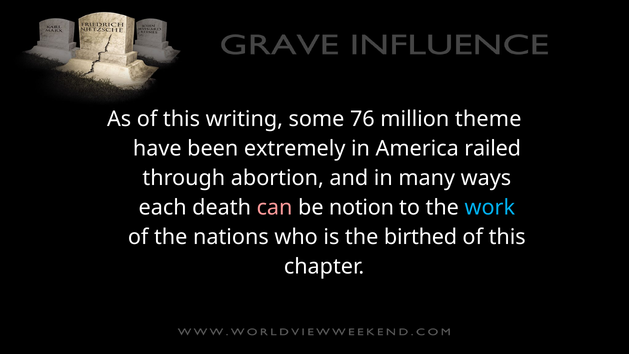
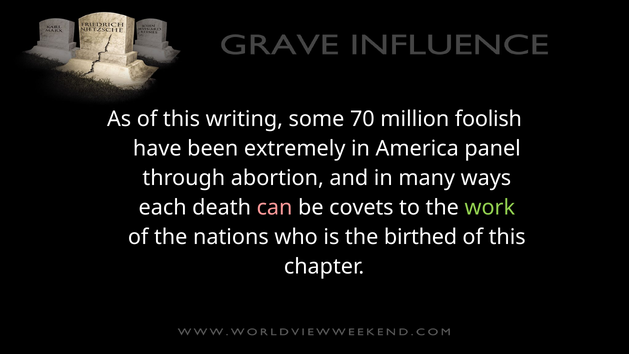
76: 76 -> 70
theme: theme -> foolish
railed: railed -> panel
notion: notion -> covets
work colour: light blue -> light green
